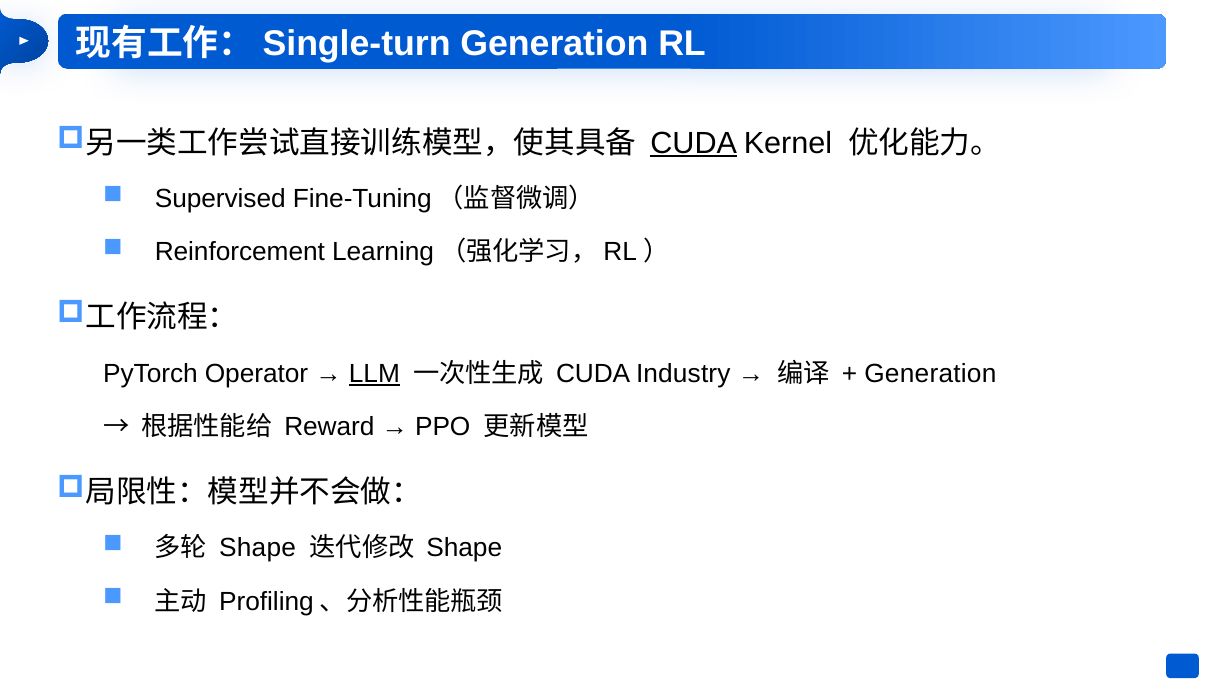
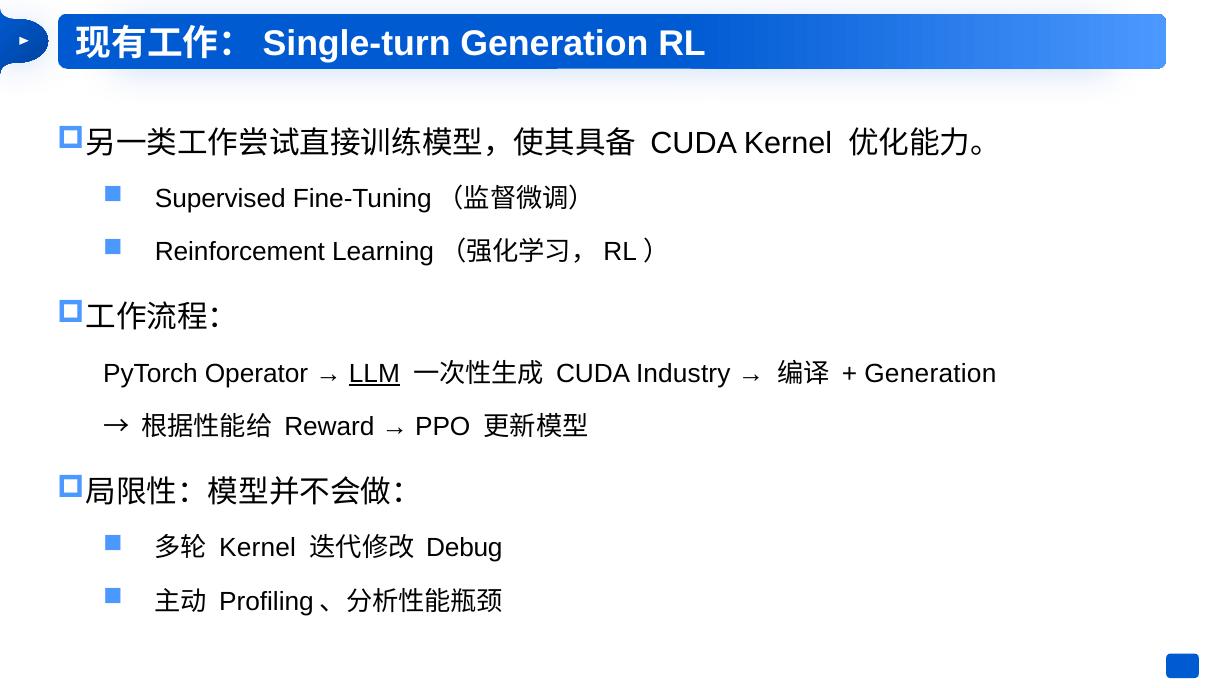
CUDA at (694, 143) underline: present -> none
Shape at (258, 548): Shape -> Kernel
Shape at (464, 548): Shape -> Debug
